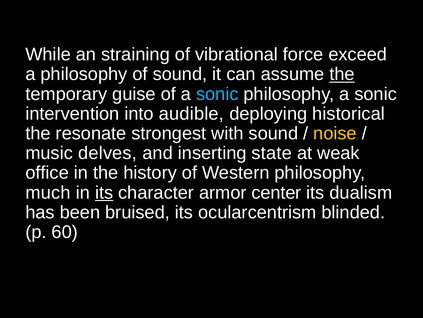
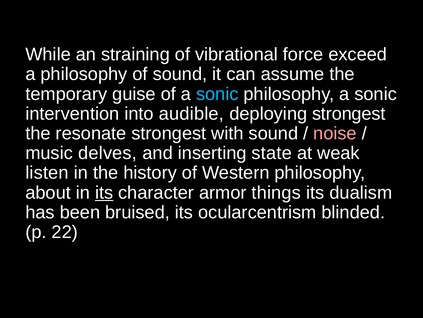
the at (342, 74) underline: present -> none
deploying historical: historical -> strongest
noise colour: yellow -> pink
office: office -> listen
much: much -> about
center: center -> things
60: 60 -> 22
